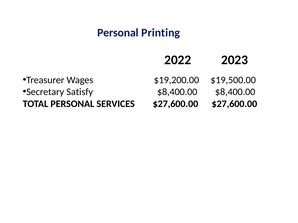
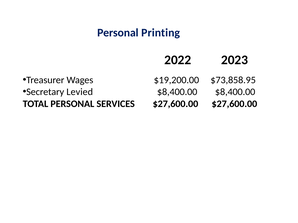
$19,500.00: $19,500.00 -> $73,858.95
Satisfy: Satisfy -> Levied
